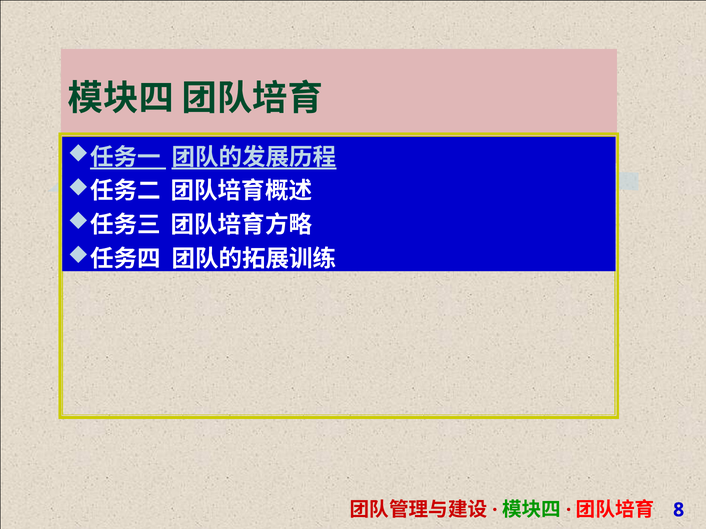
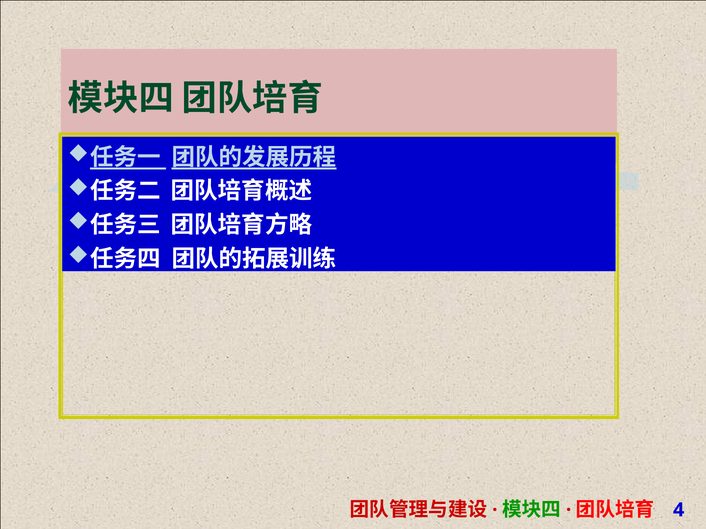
8: 8 -> 4
